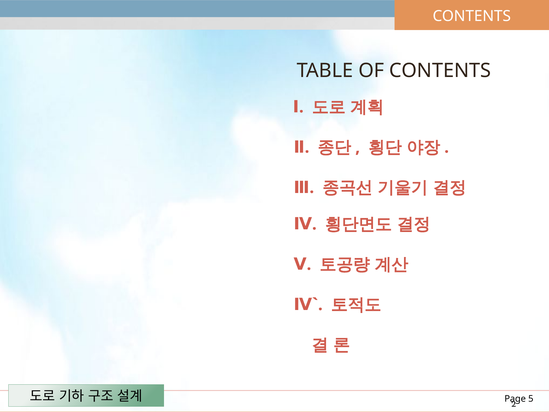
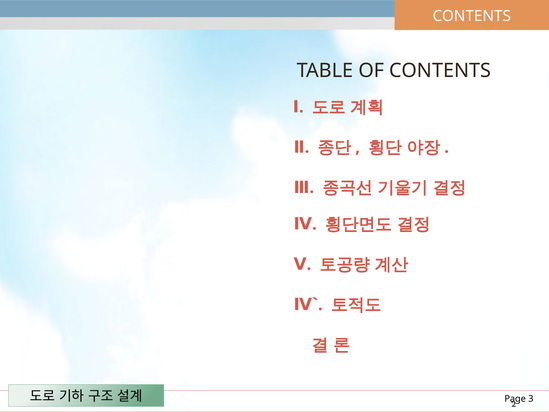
5: 5 -> 3
